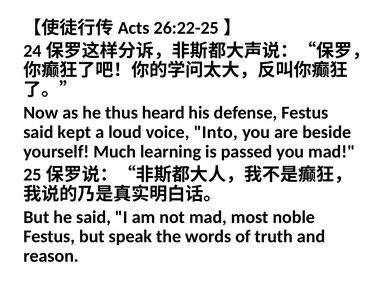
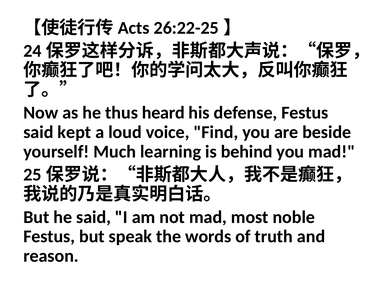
Into: Into -> Find
passed: passed -> behind
